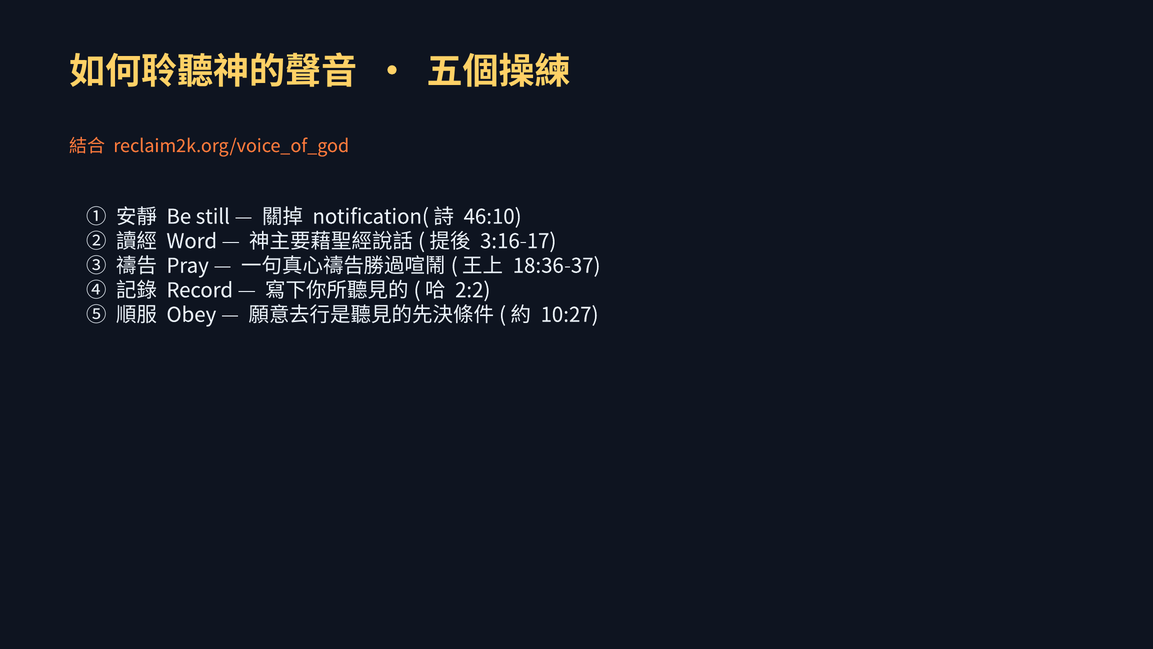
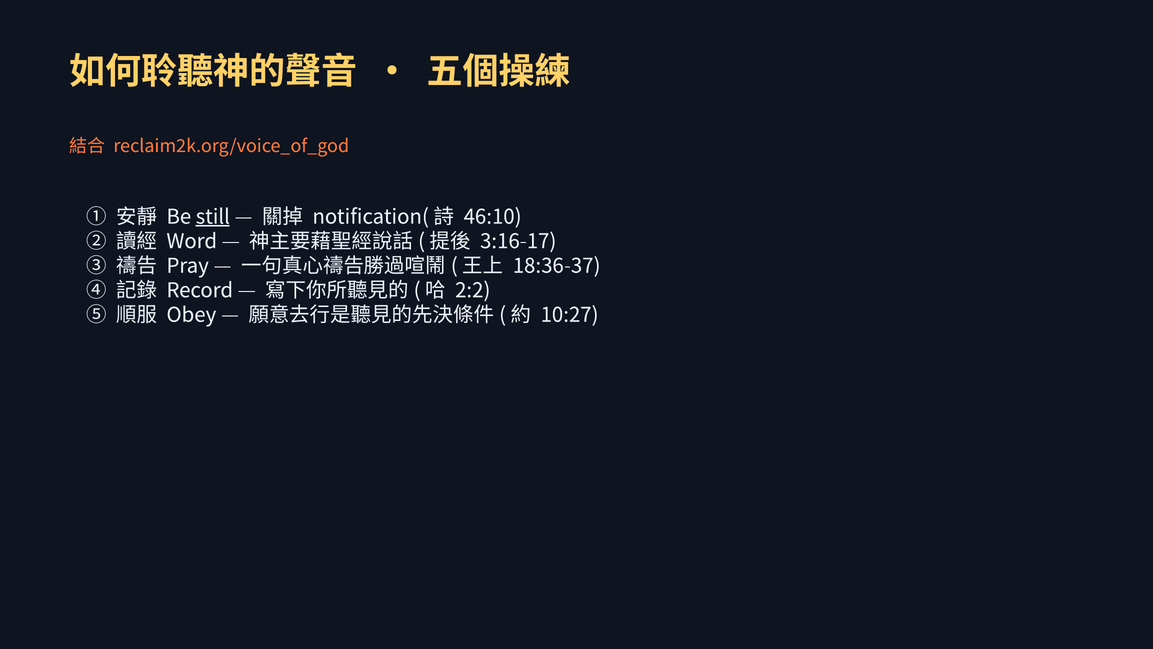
still underline: none -> present
